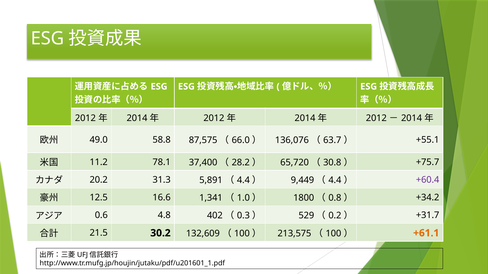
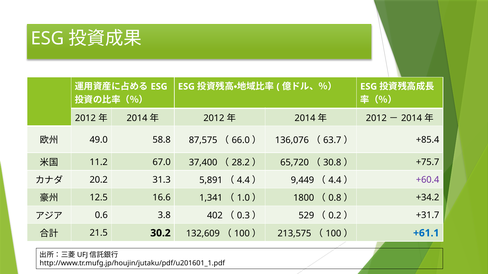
+55.1: +55.1 -> +85.4
78.1: 78.1 -> 67.0
4.8: 4.8 -> 3.8
+61.1 colour: orange -> blue
